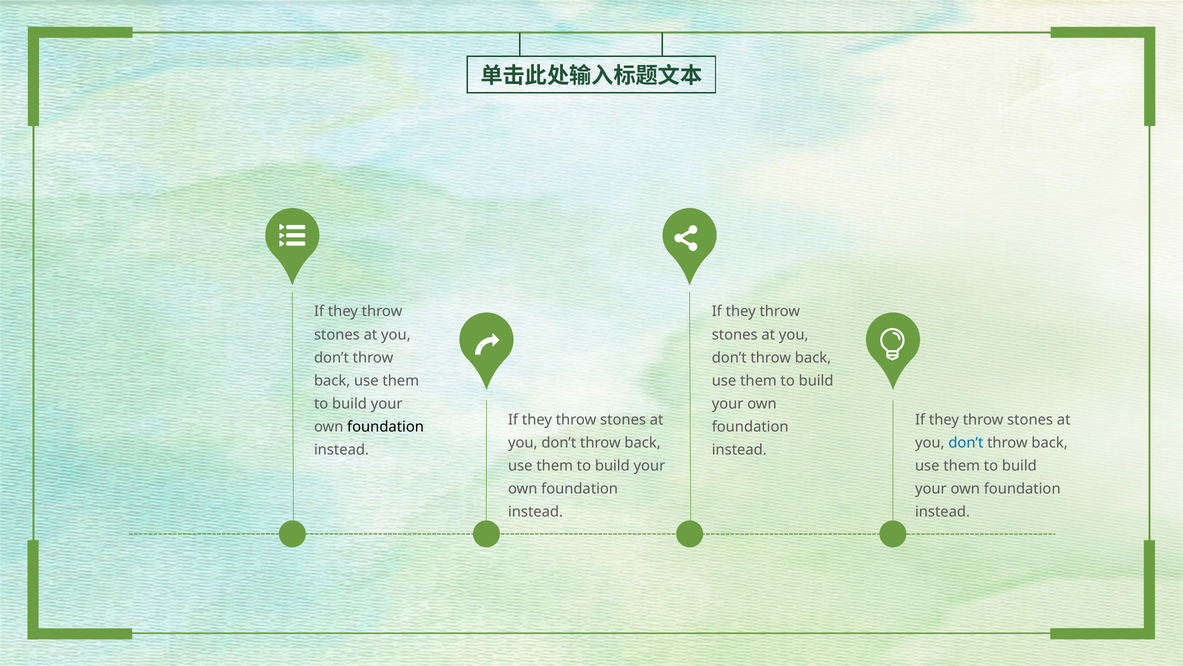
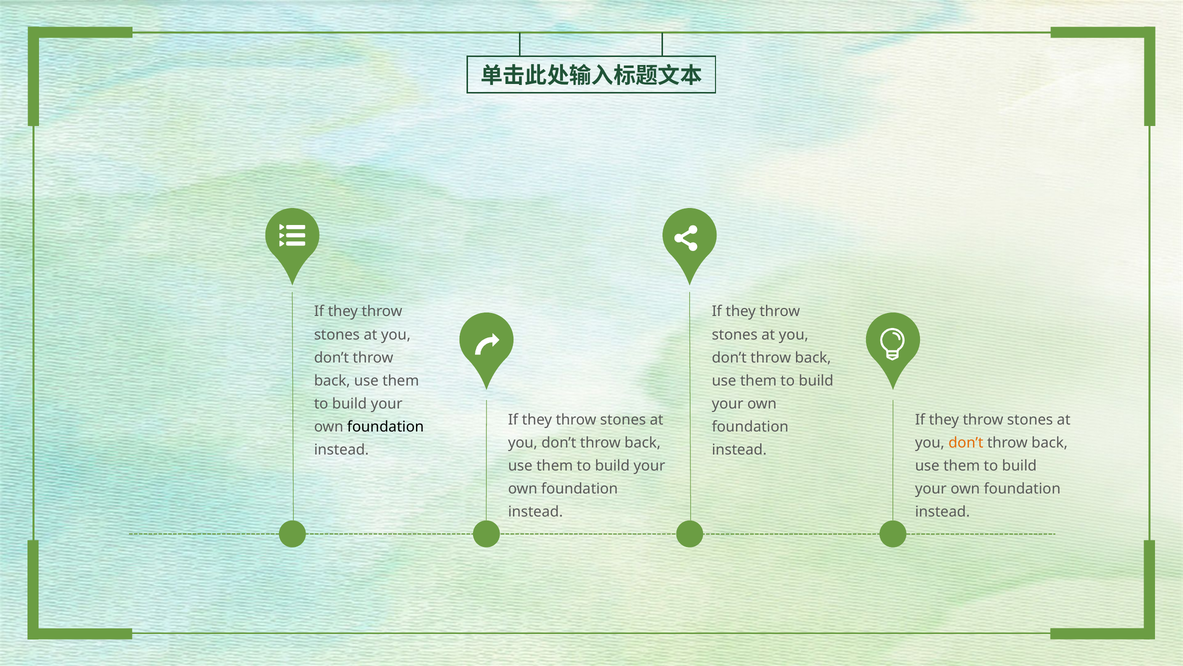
don’t at (966, 442) colour: blue -> orange
